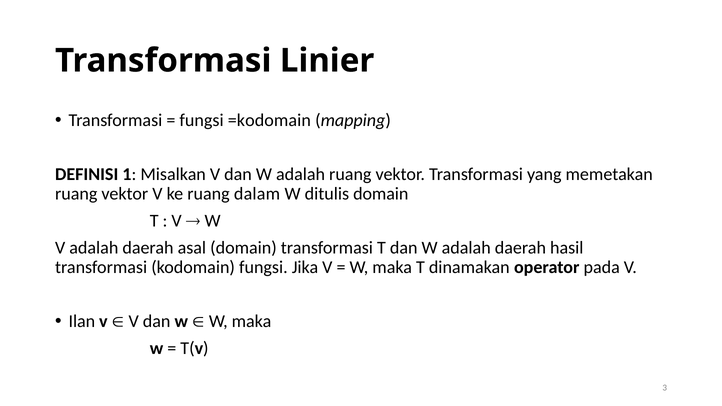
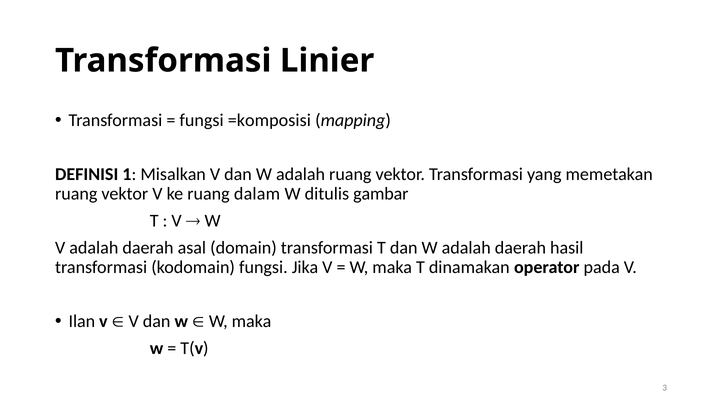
=kodomain: =kodomain -> =komposisi
ditulis domain: domain -> gambar
